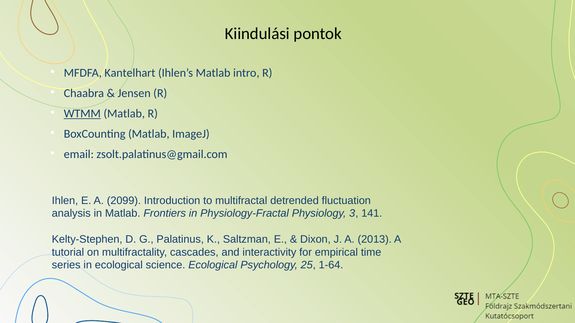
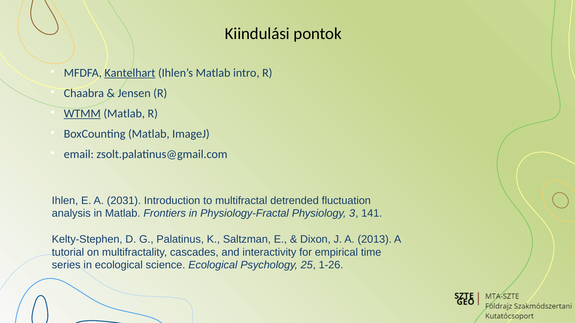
Kantelhart underline: none -> present
2099: 2099 -> 2031
1-64: 1-64 -> 1-26
